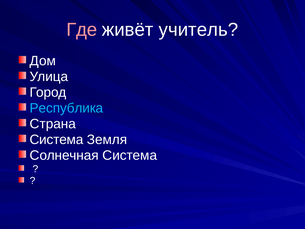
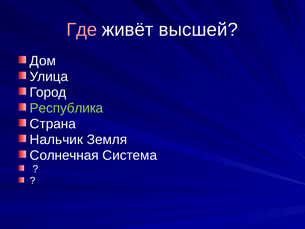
учитель: учитель -> высшей
Республика colour: light blue -> light green
Система at (56, 139): Система -> Нальчик
